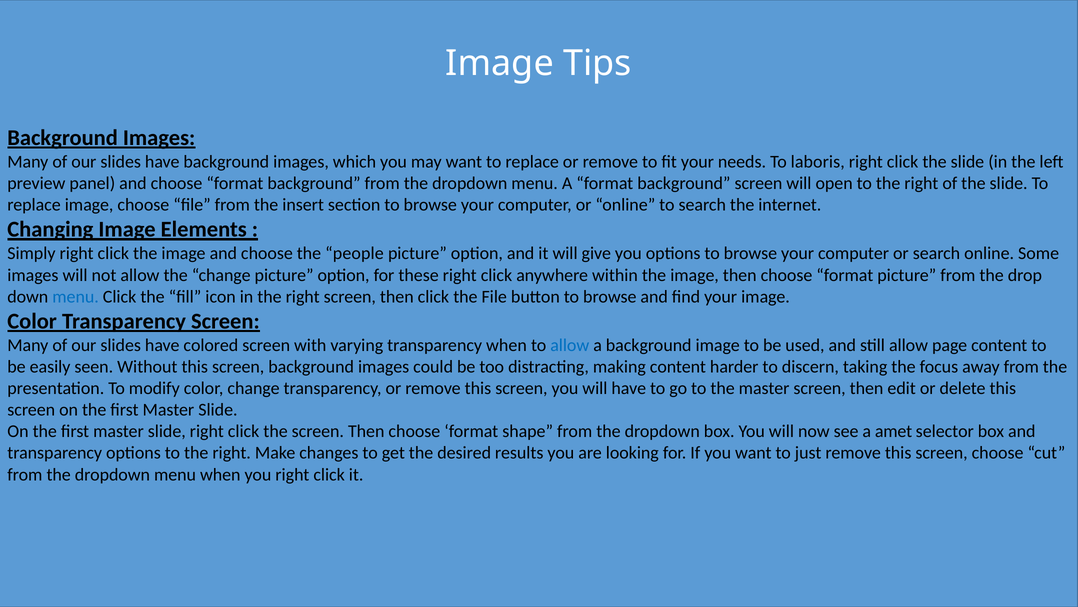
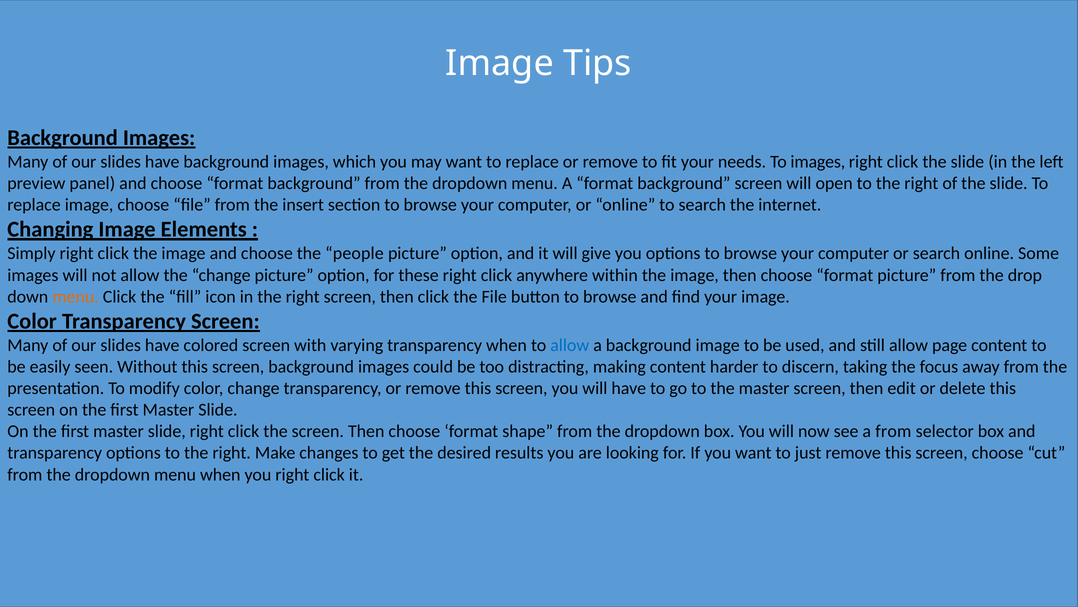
To laboris: laboris -> images
menu at (76, 296) colour: blue -> orange
a amet: amet -> from
